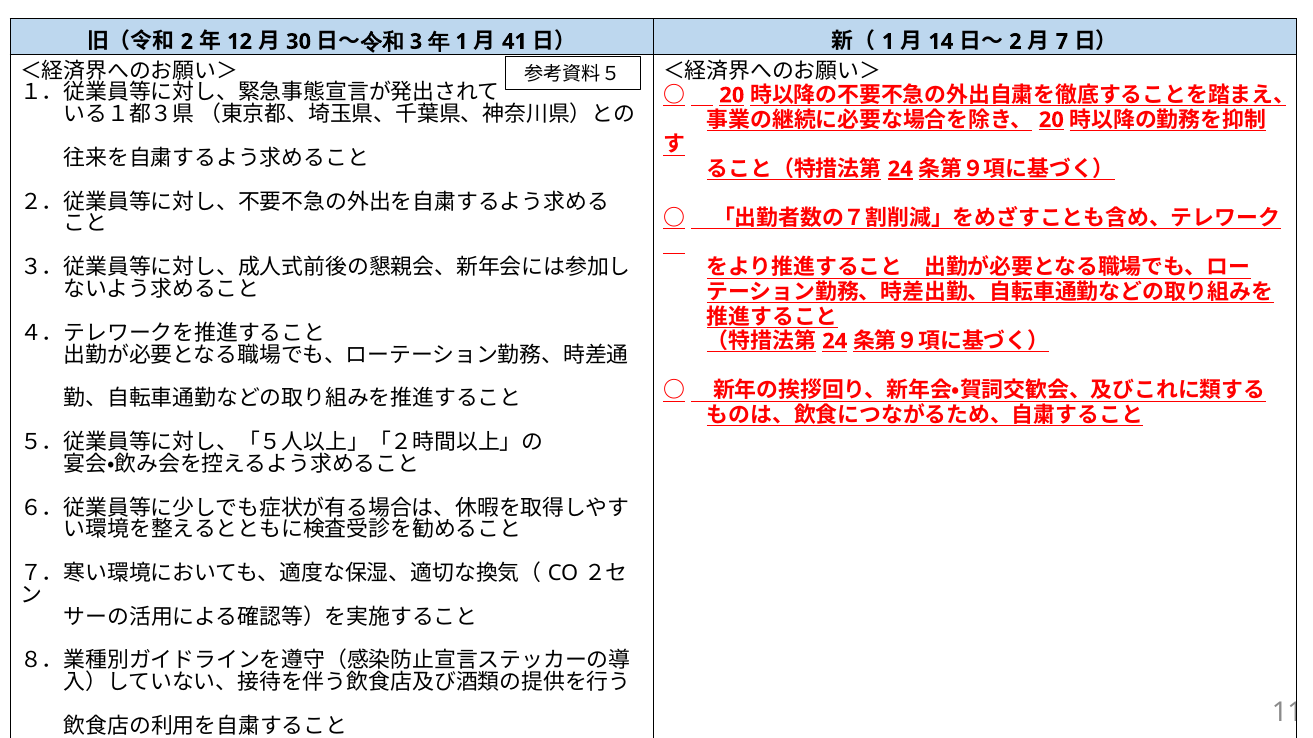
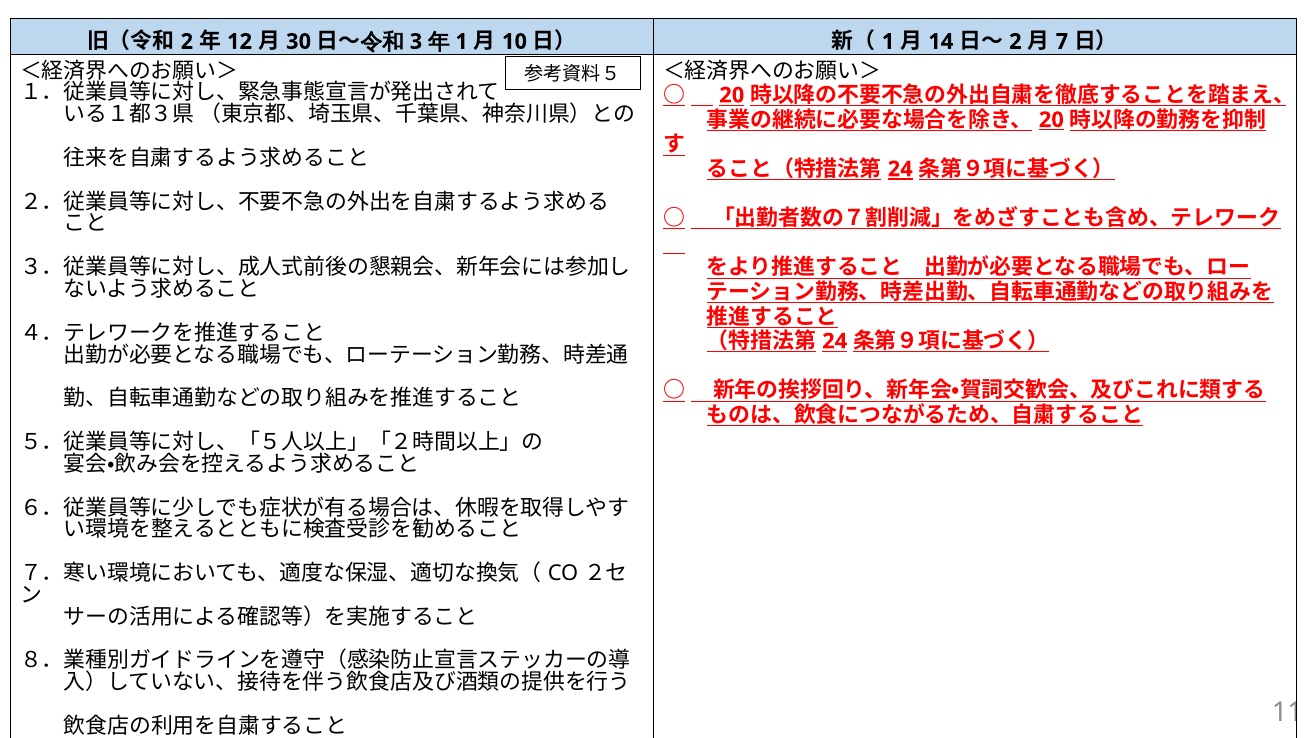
41: 41 -> 10
